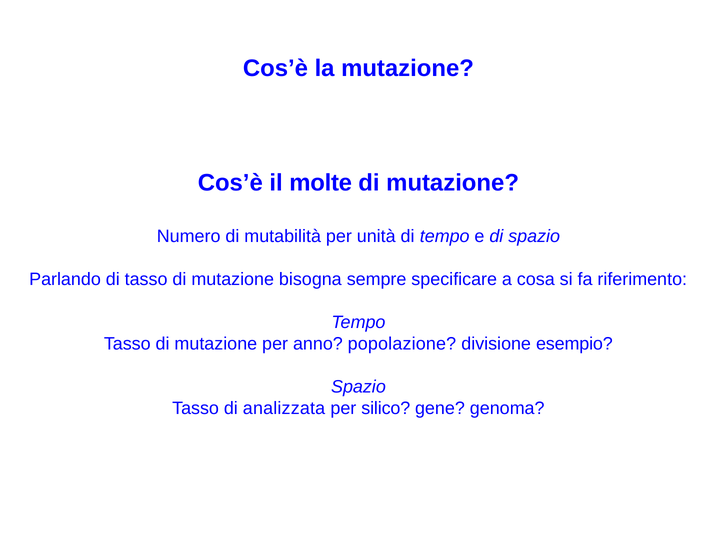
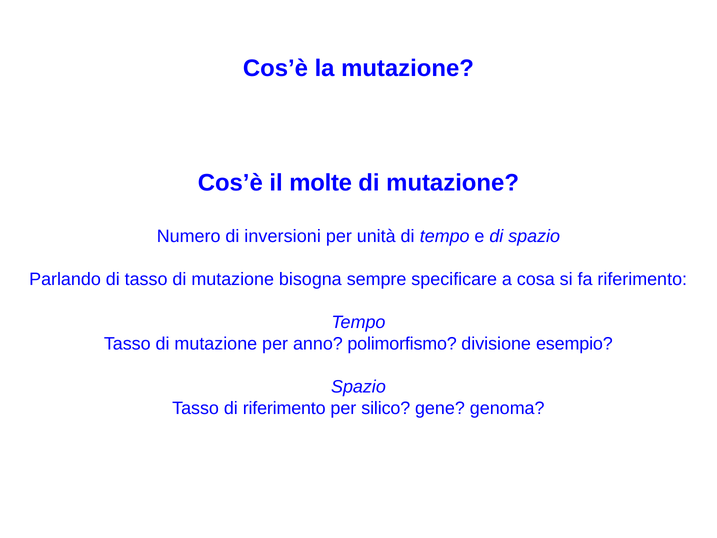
mutabilità: mutabilità -> inversioni
popolazione: popolazione -> polimorfismo
di analizzata: analizzata -> riferimento
